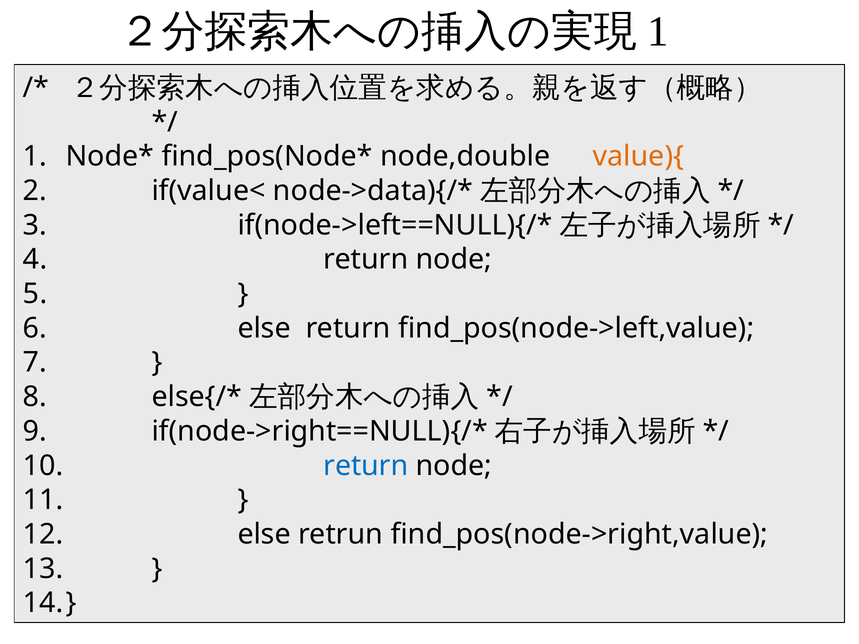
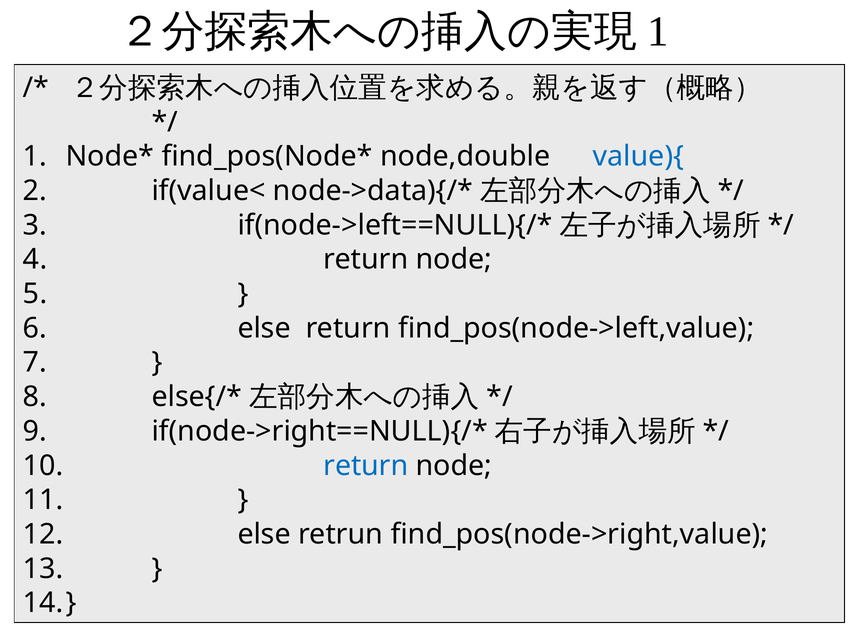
value){ colour: orange -> blue
